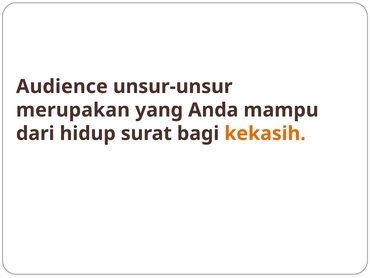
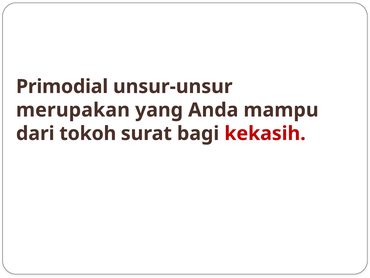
Audience: Audience -> Primodial
hidup: hidup -> tokoh
kekasih colour: orange -> red
